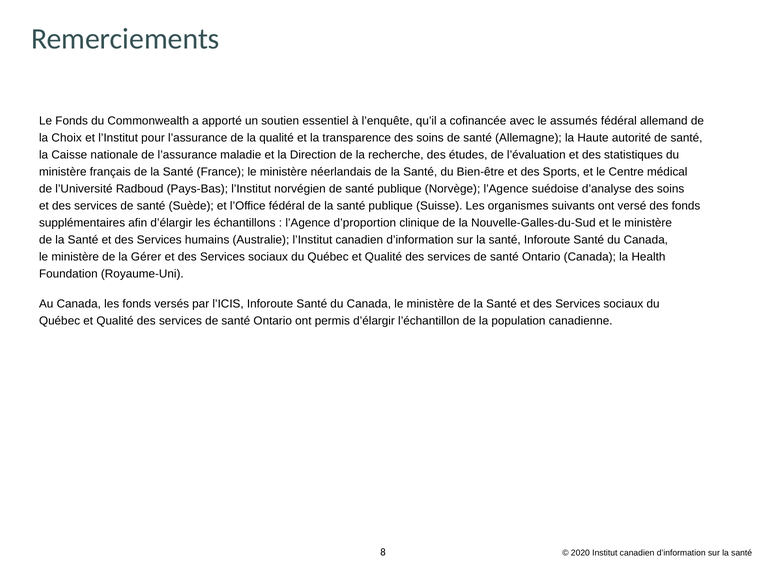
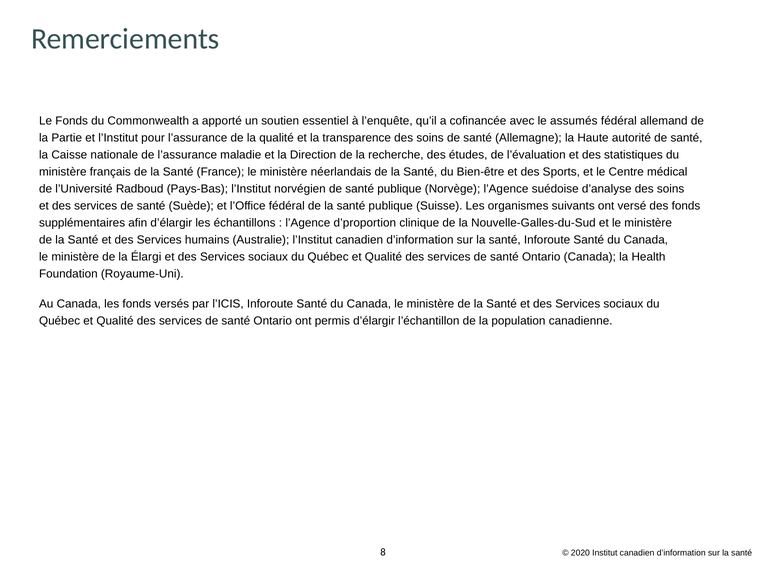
Choix: Choix -> Partie
Gérer: Gérer -> Élargi
